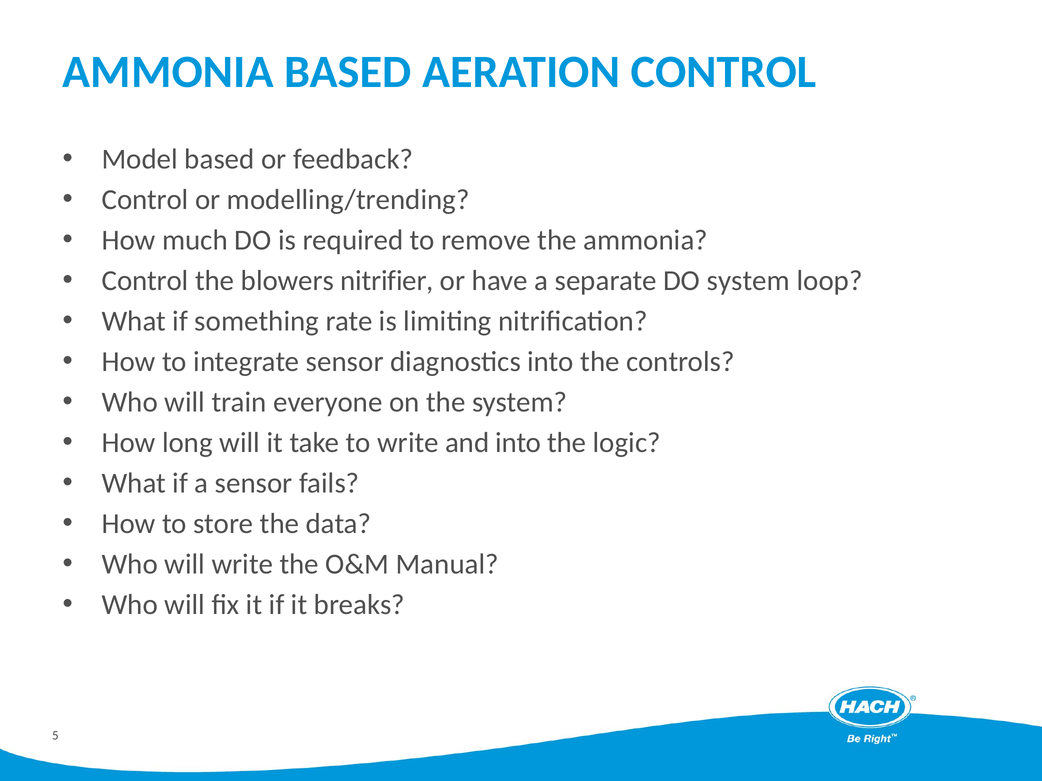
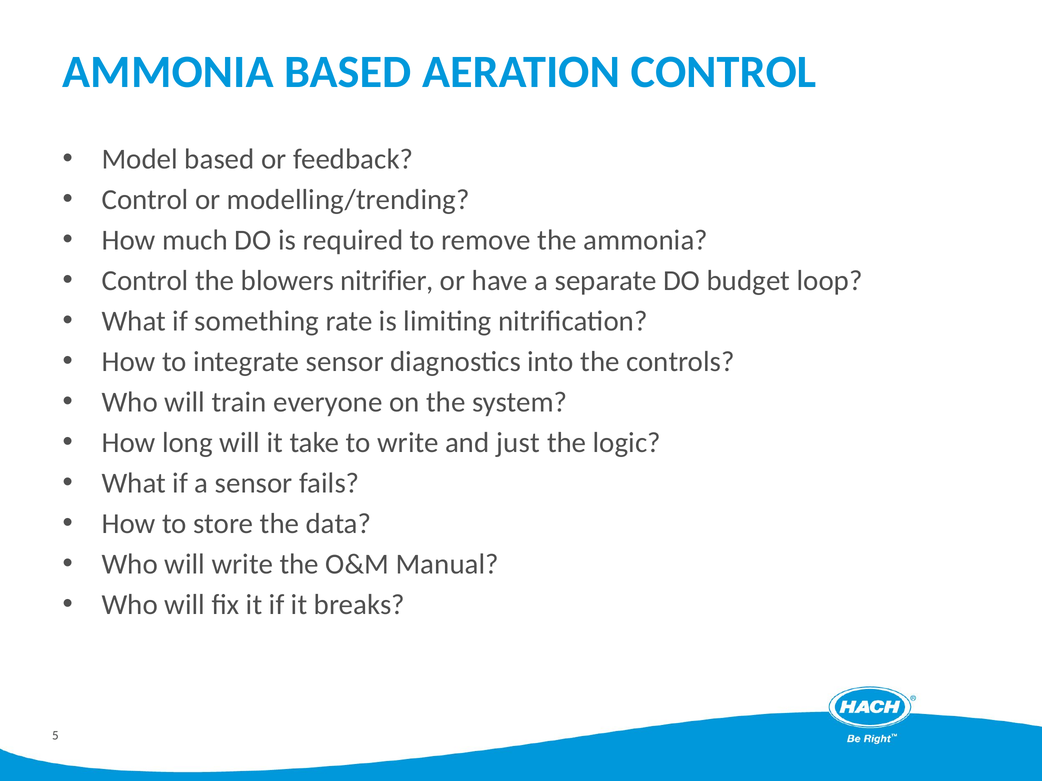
DO system: system -> budget
and into: into -> just
